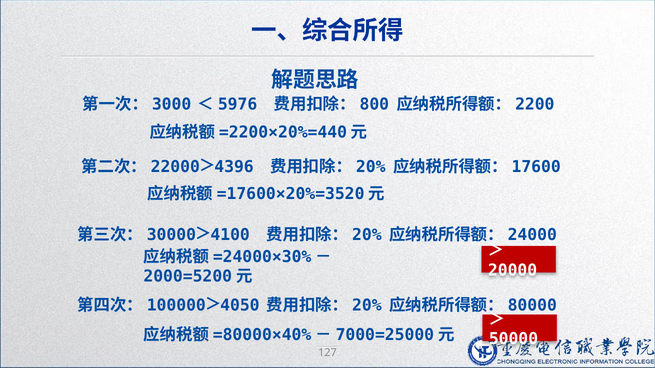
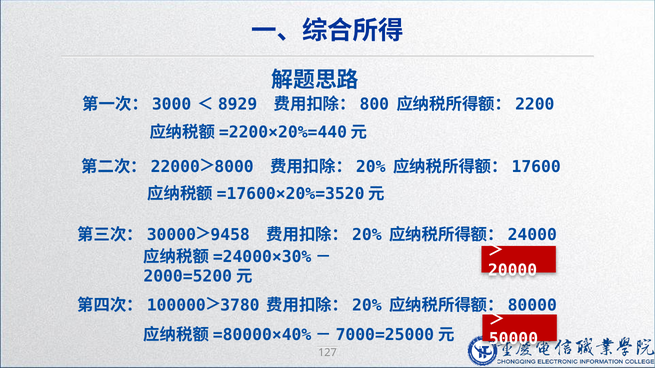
5976: 5976 -> 8929
4396: 4396 -> 8000
4100: 4100 -> 9458
4050: 4050 -> 3780
